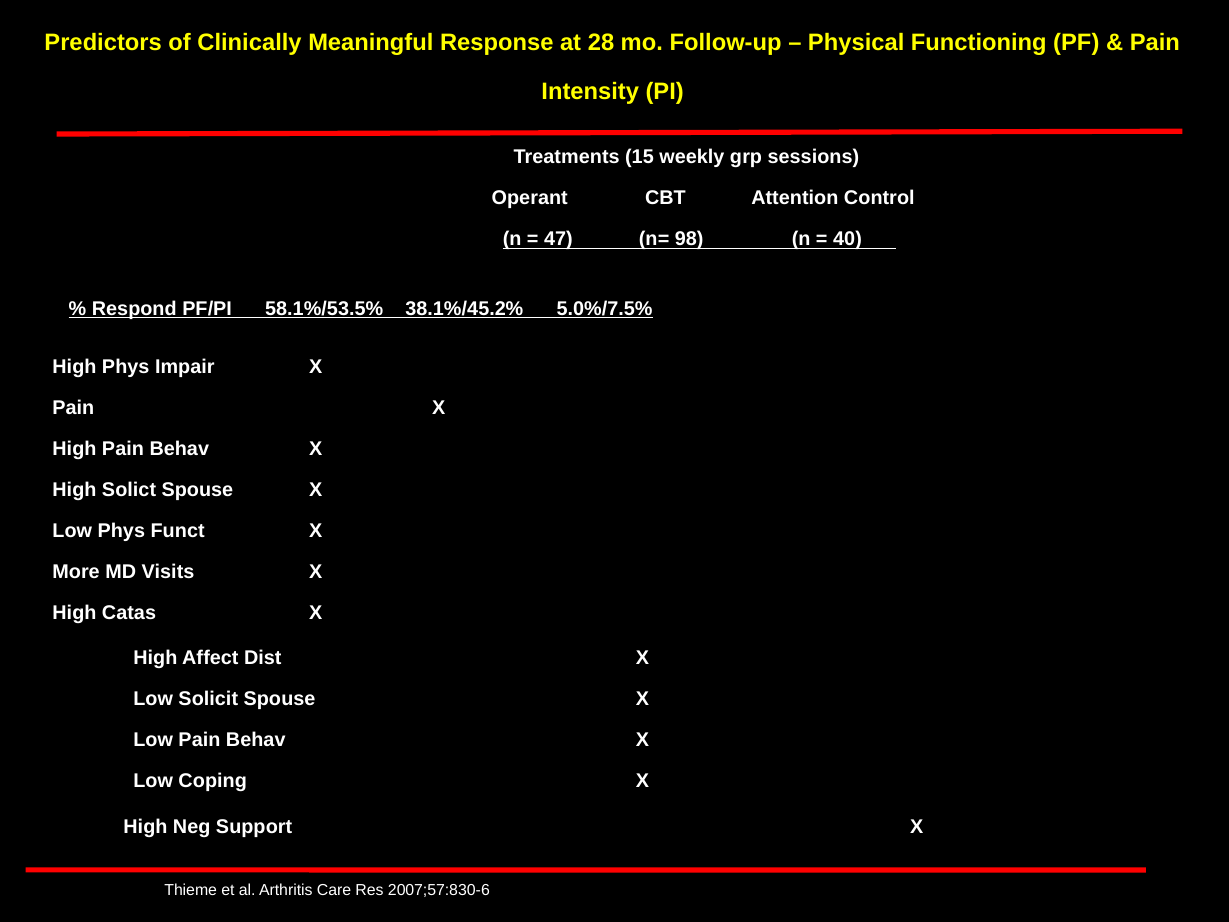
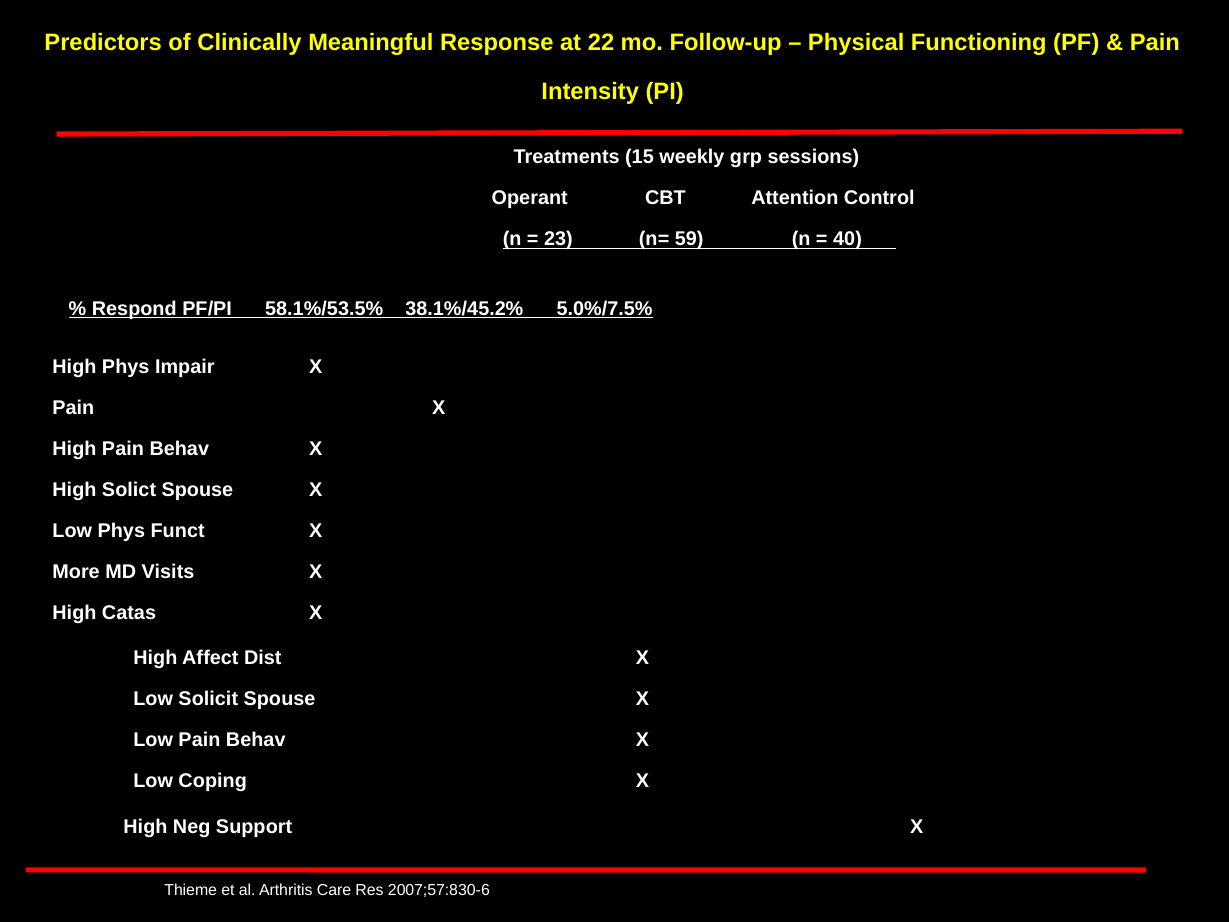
28: 28 -> 22
47: 47 -> 23
98: 98 -> 59
